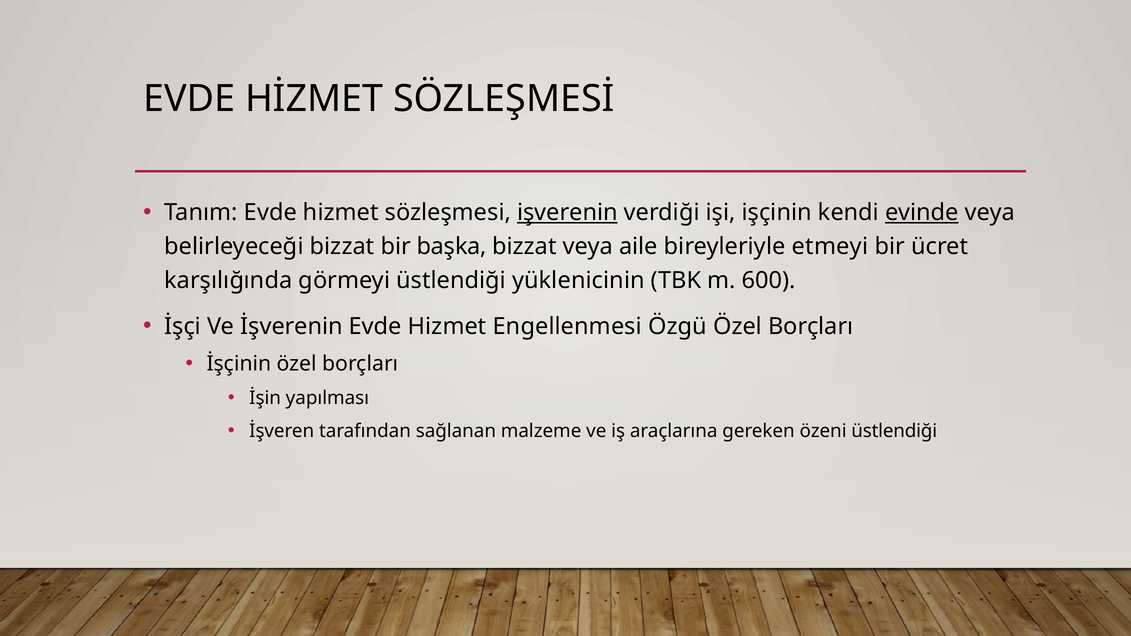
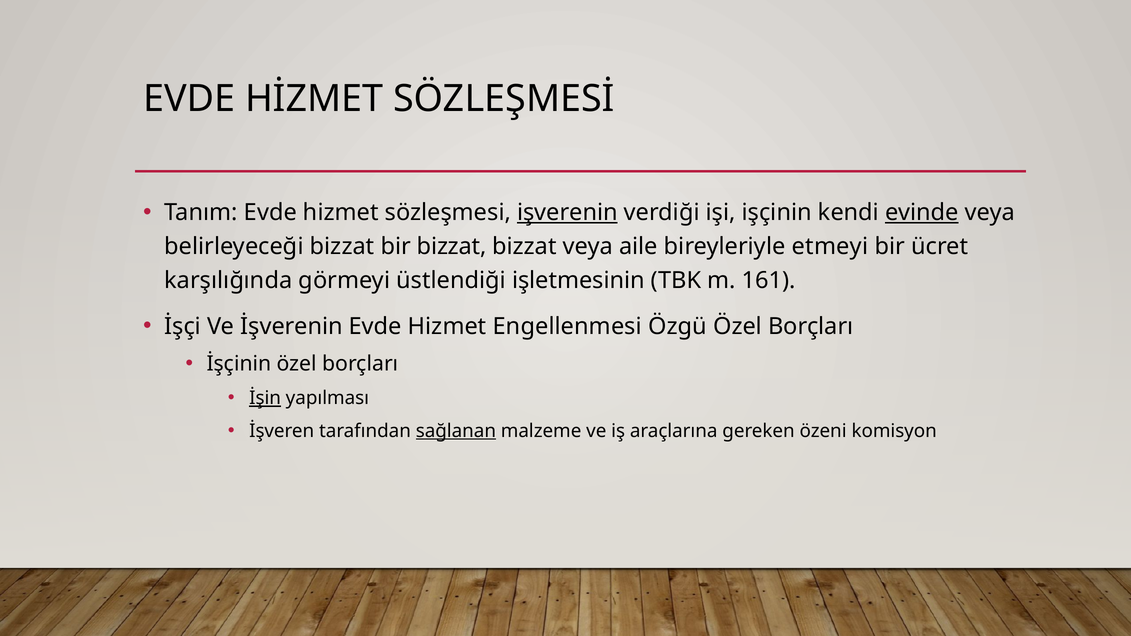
bir başka: başka -> bizzat
yüklenicinin: yüklenicinin -> işletmesinin
600: 600 -> 161
İşin underline: none -> present
sağlanan underline: none -> present
özeni üstlendiği: üstlendiği -> komisyon
